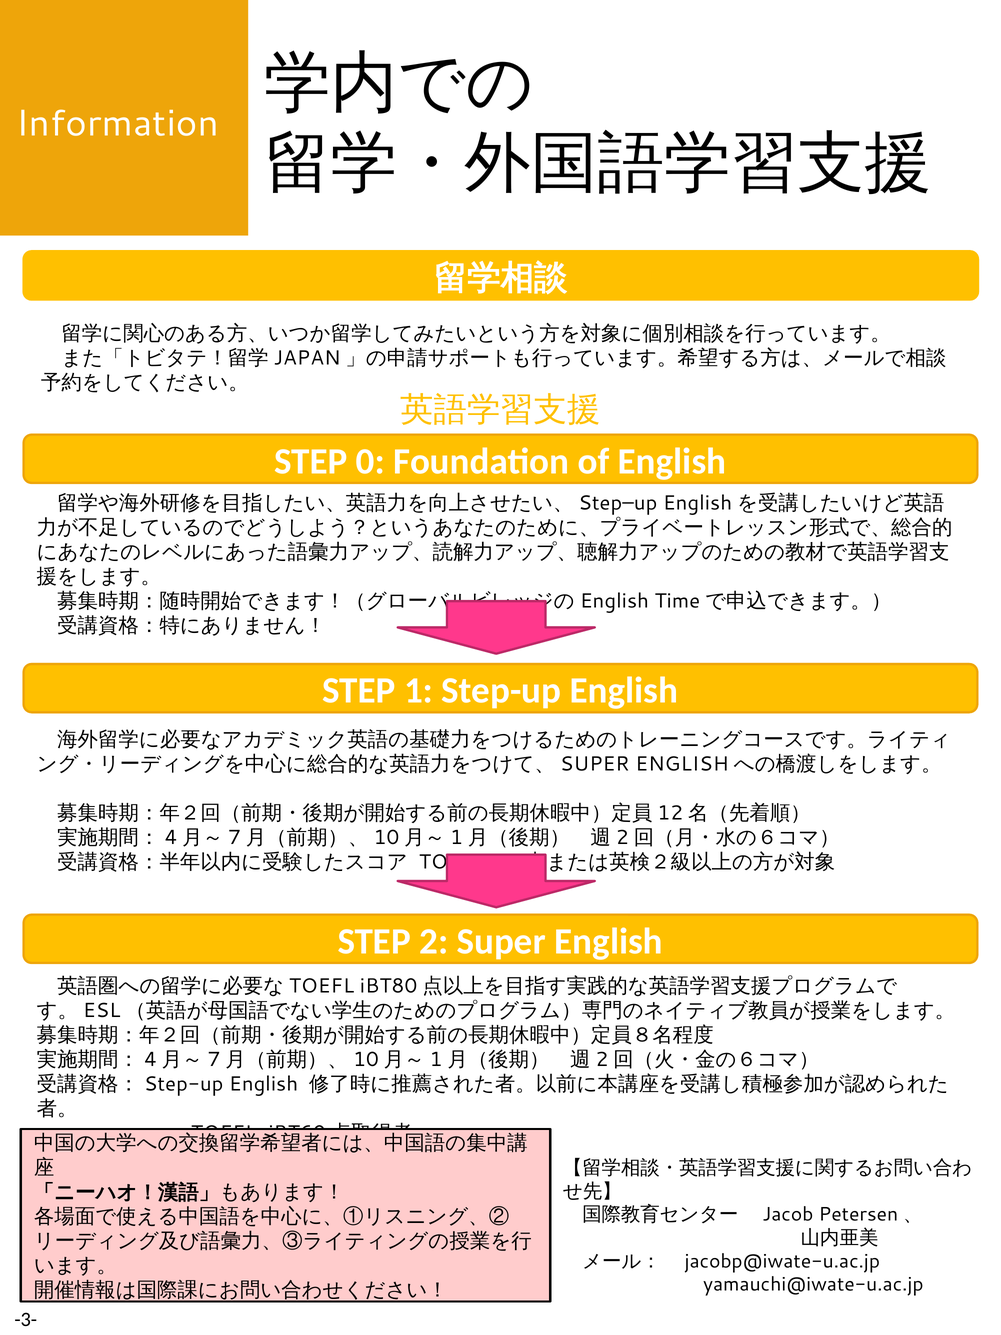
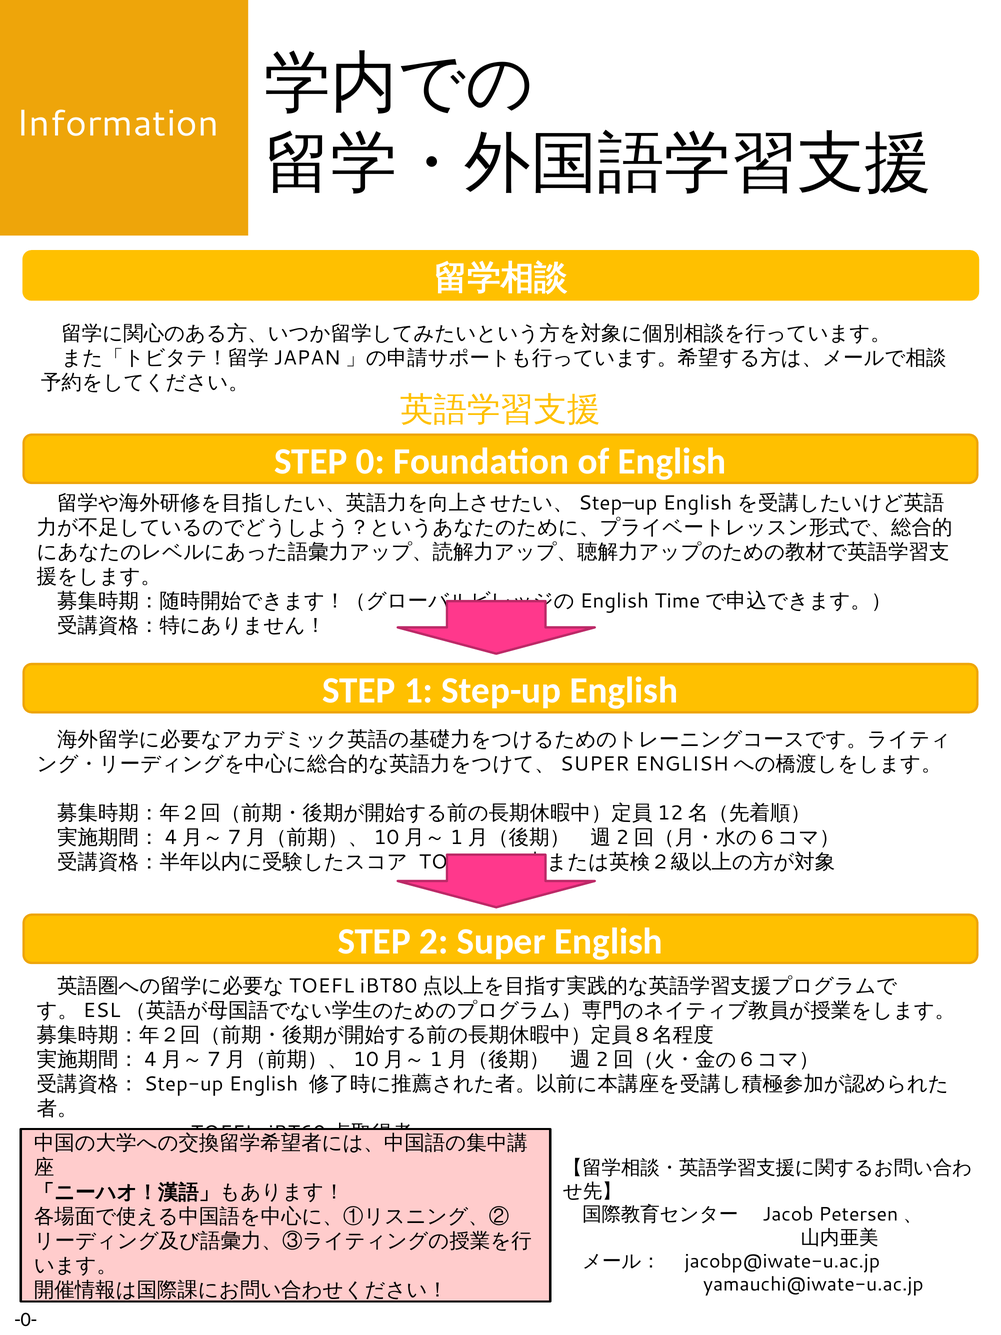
-3-: -3- -> -0-
